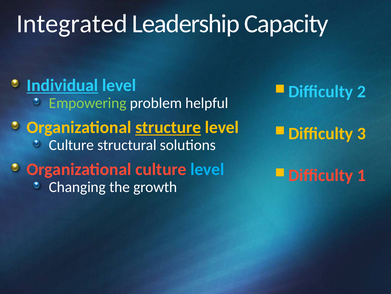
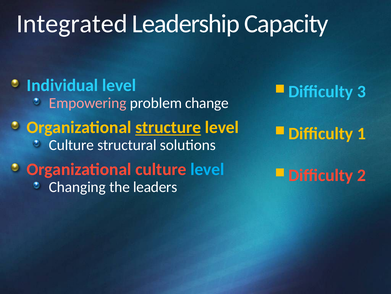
Individual underline: present -> none
2: 2 -> 3
Empowering colour: light green -> pink
helpful: helpful -> change
3: 3 -> 1
1: 1 -> 2
growth: growth -> leaders
